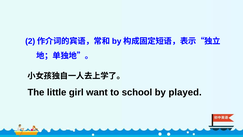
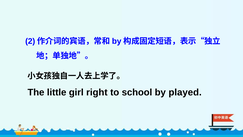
want: want -> right
